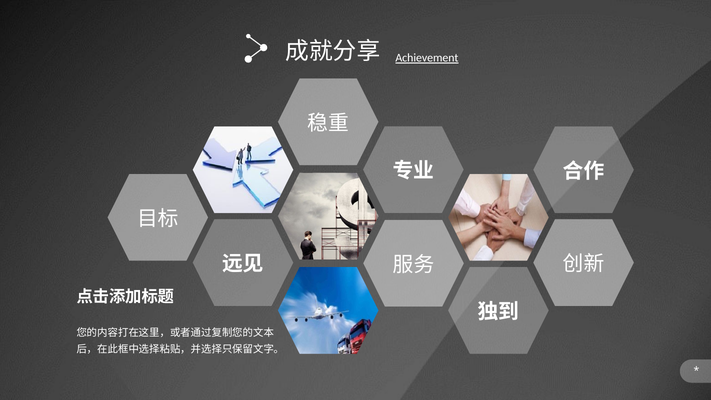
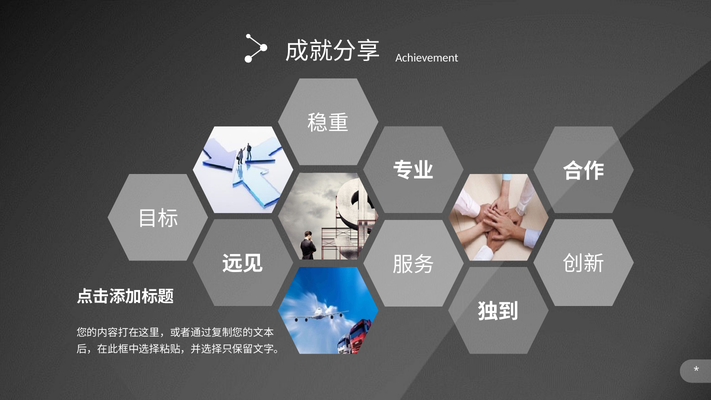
Achievement underline: present -> none
